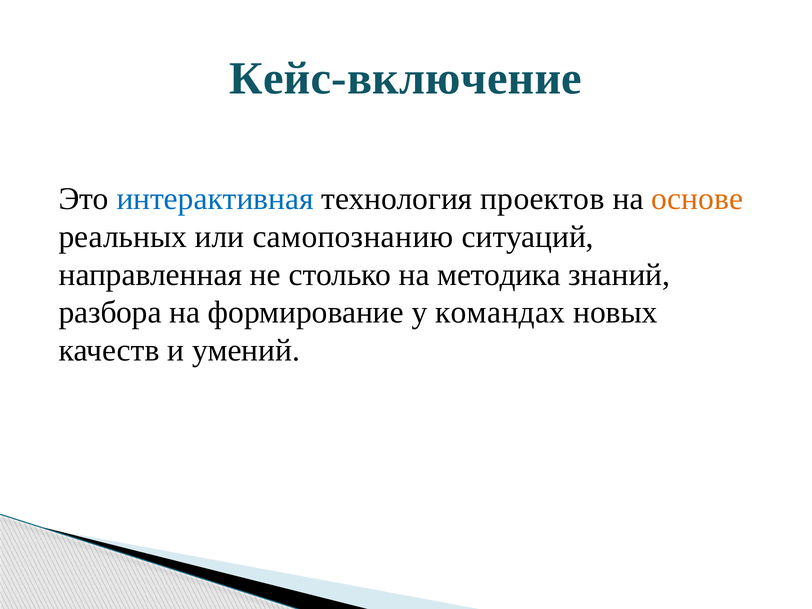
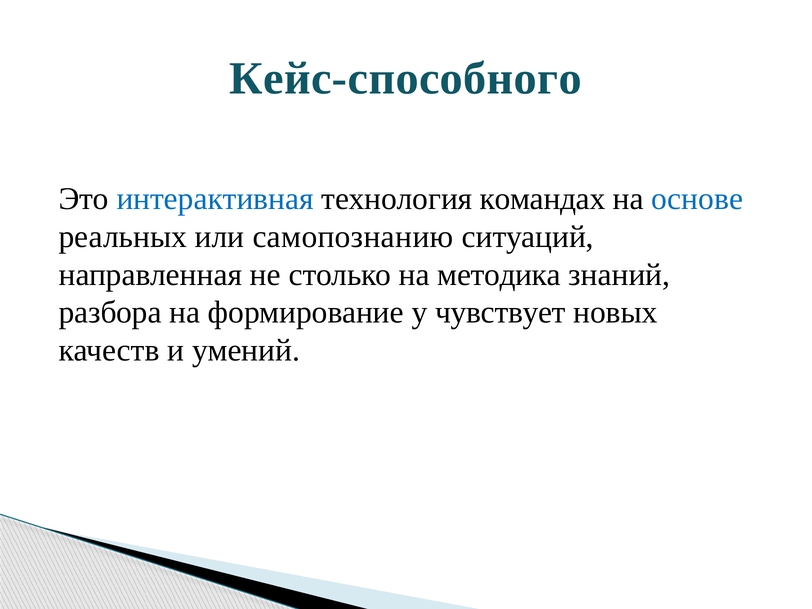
Кейс-включение: Кейс-включение -> Кейс-способного
проектов: проектов -> командах
основе colour: orange -> blue
командах: командах -> чувствует
